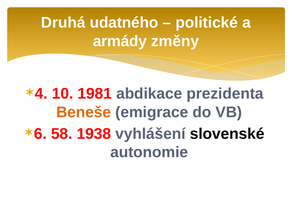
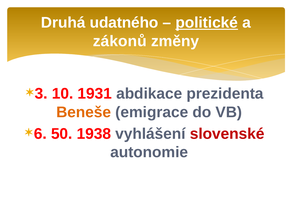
politické underline: none -> present
armády: armády -> zákonů
4: 4 -> 3
1981: 1981 -> 1931
58: 58 -> 50
slovenské colour: black -> red
